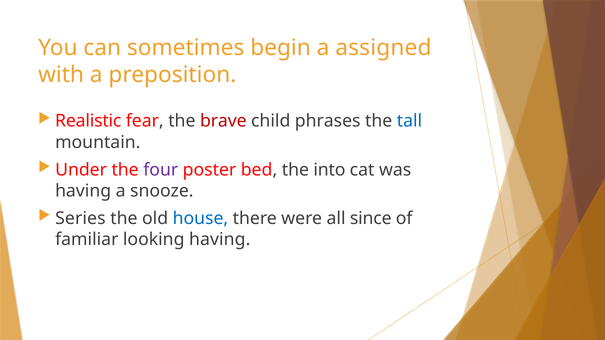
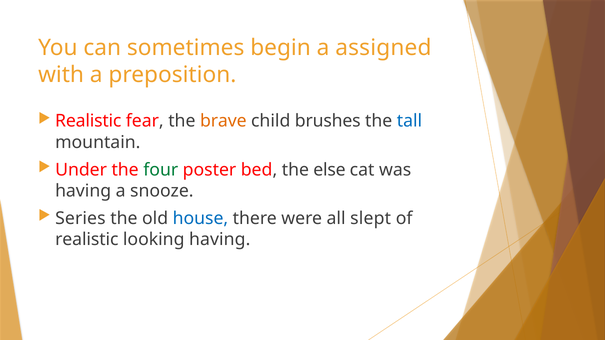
brave colour: red -> orange
phrases: phrases -> brushes
four colour: purple -> green
into: into -> else
since: since -> slept
familiar at (87, 240): familiar -> realistic
